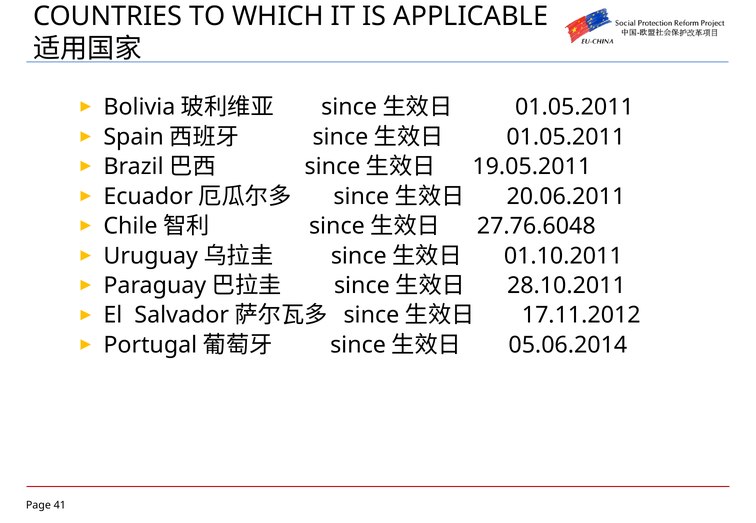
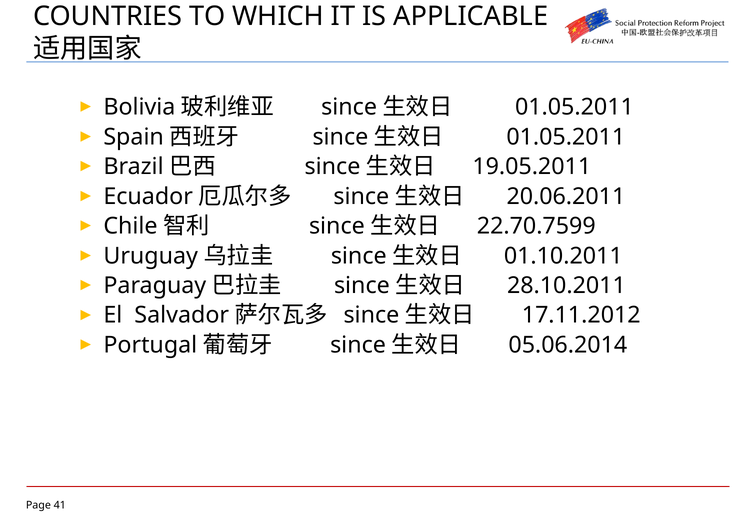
27.76.6048: 27.76.6048 -> 22.70.7599
